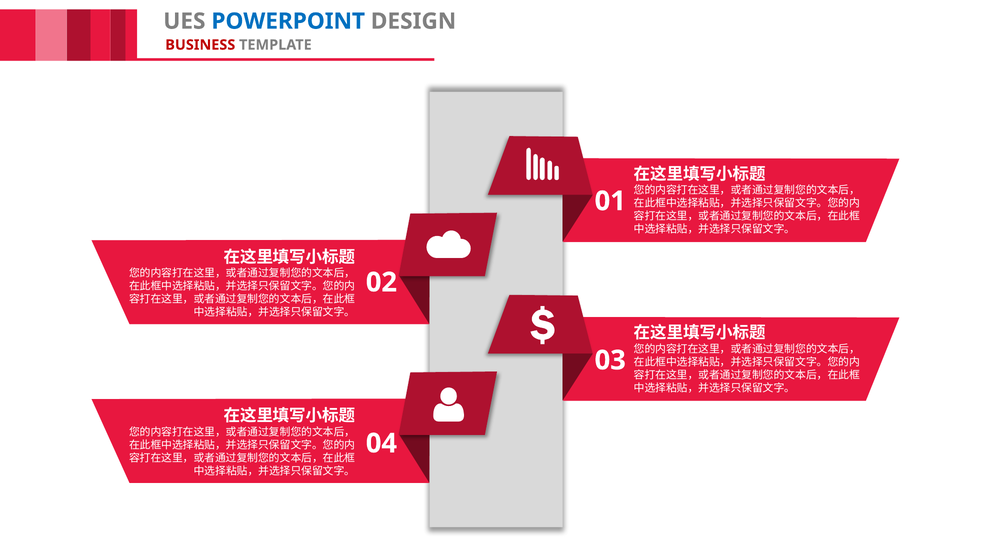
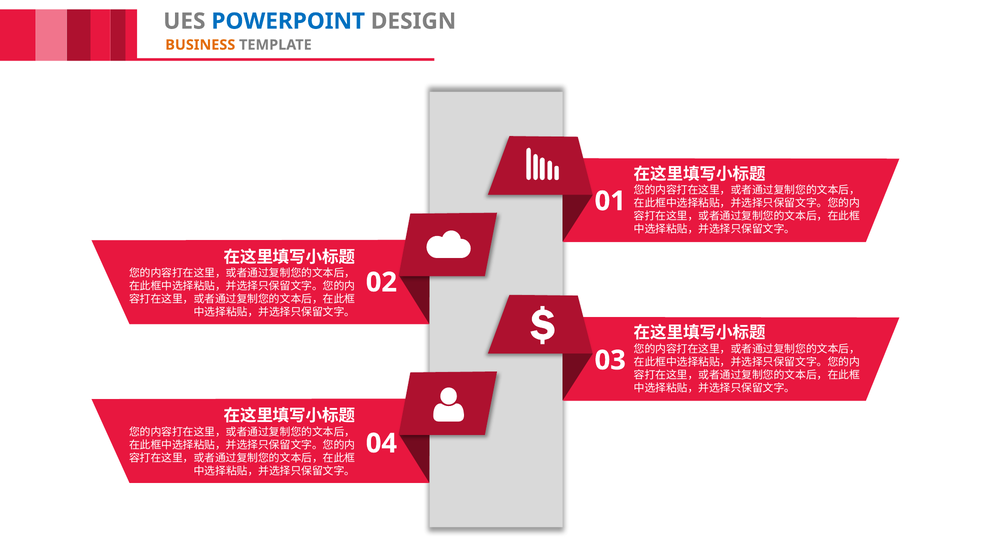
BUSINESS colour: red -> orange
